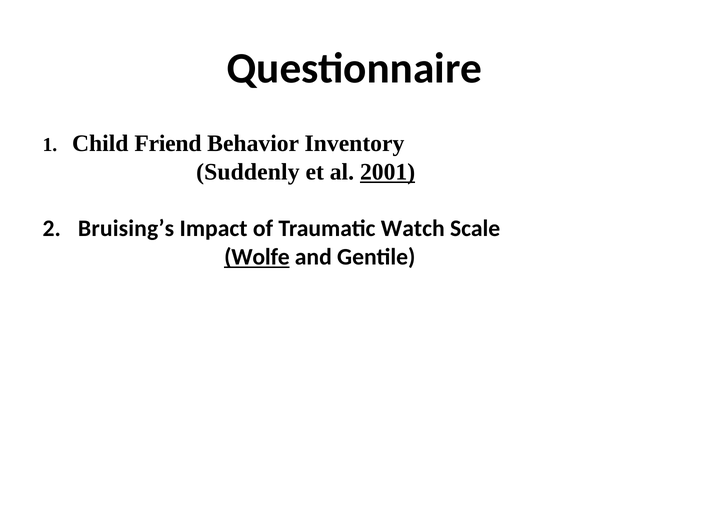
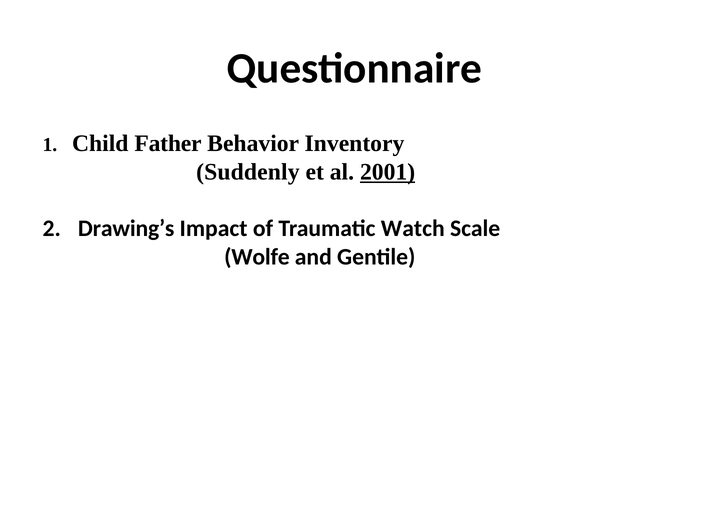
Friend: Friend -> Father
Bruising’s: Bruising’s -> Drawing’s
Wolfe underline: present -> none
